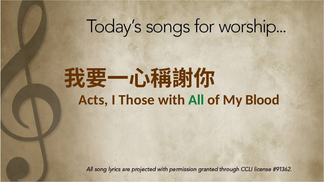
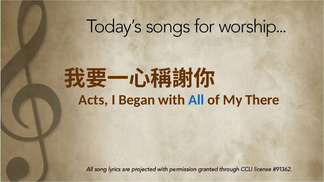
Those: Those -> Began
All colour: green -> blue
Blood: Blood -> There
